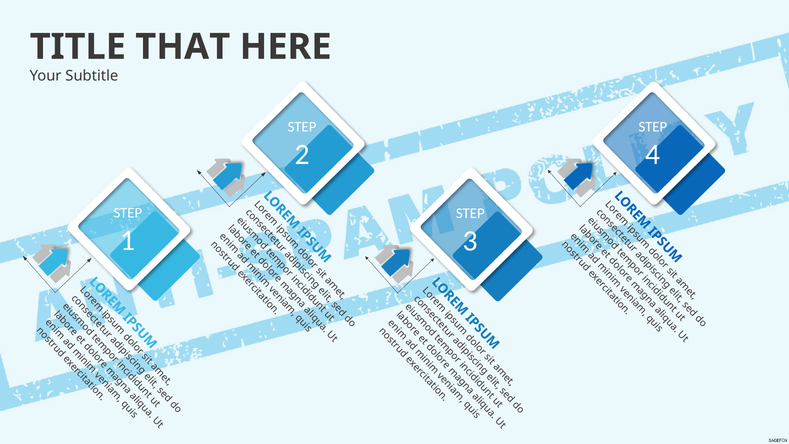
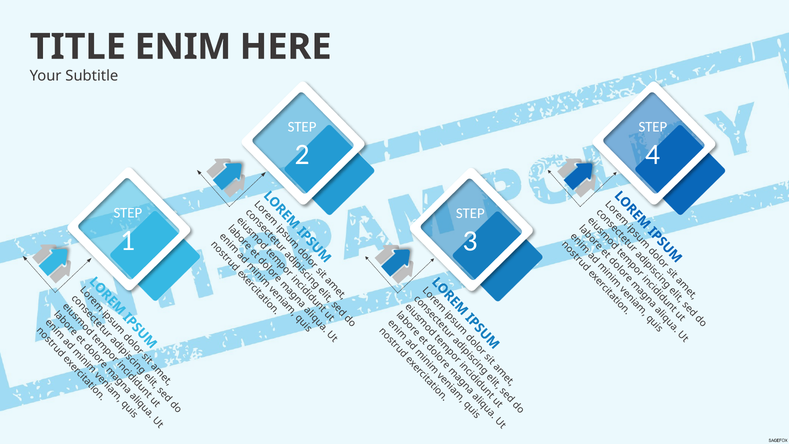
THAT: THAT -> ENIM
